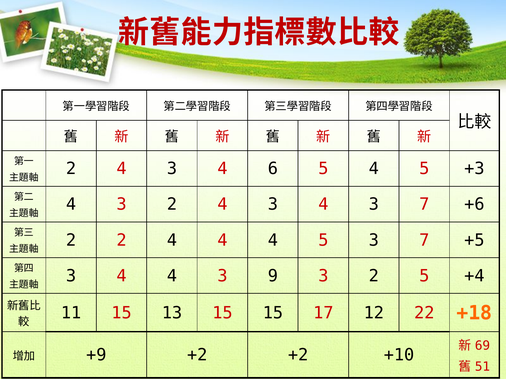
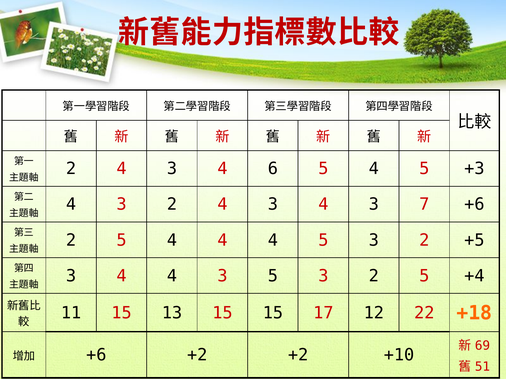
2 at (122, 240): 2 -> 5
4 5 3 7: 7 -> 2
3 9: 9 -> 5
+9 at (96, 356): +9 -> +6
